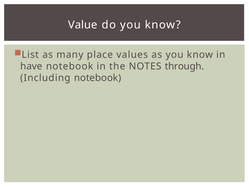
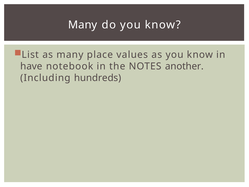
Value at (83, 25): Value -> Many
through: through -> another
Including notebook: notebook -> hundreds
